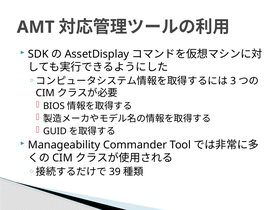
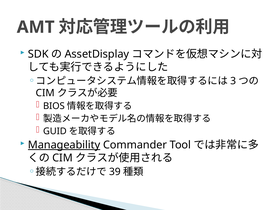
Manageability underline: none -> present
